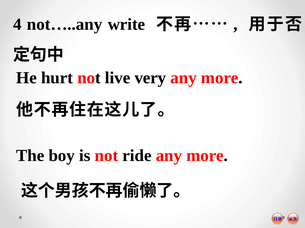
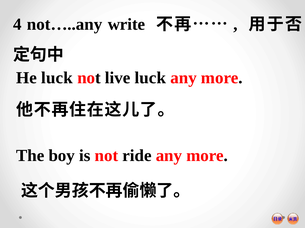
He hurt: hurt -> luck
live very: very -> luck
